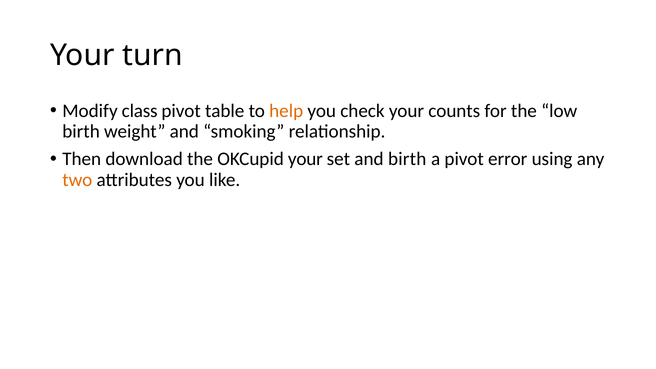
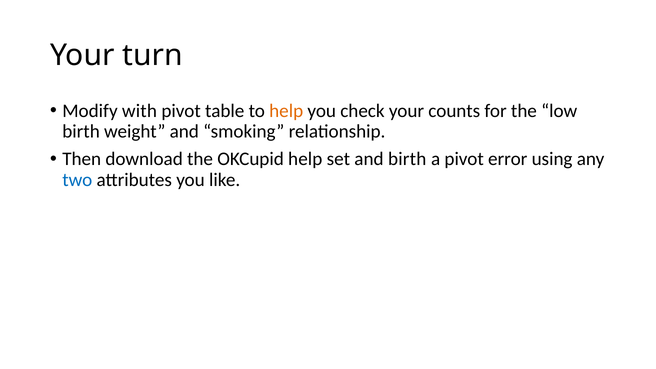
class: class -> with
OKCupid your: your -> help
two colour: orange -> blue
